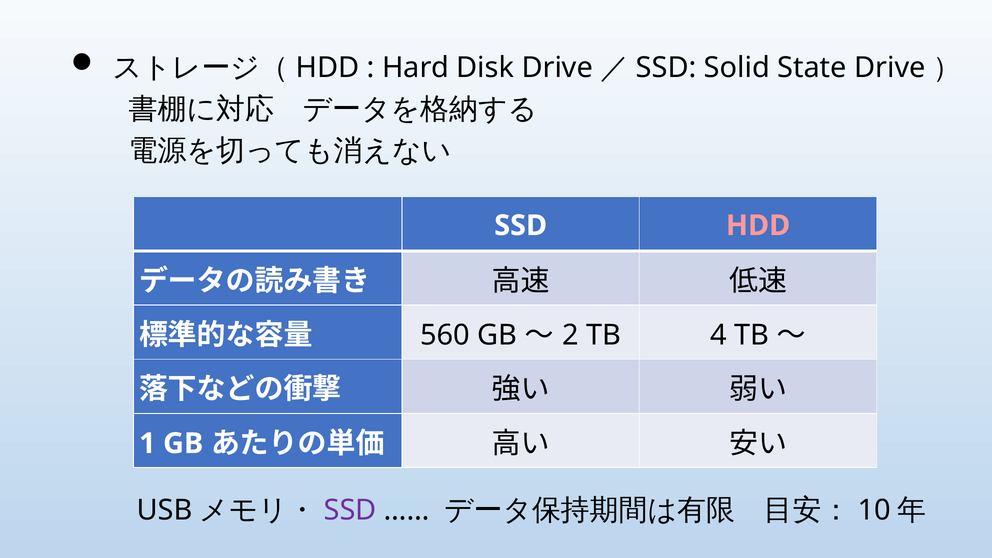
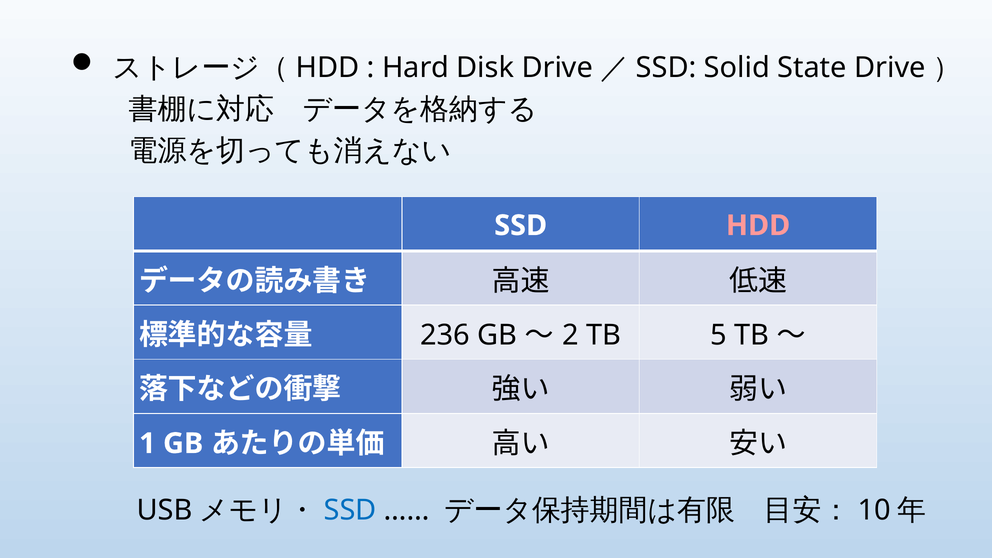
560: 560 -> 236
4: 4 -> 5
SSD at (350, 510) colour: purple -> blue
